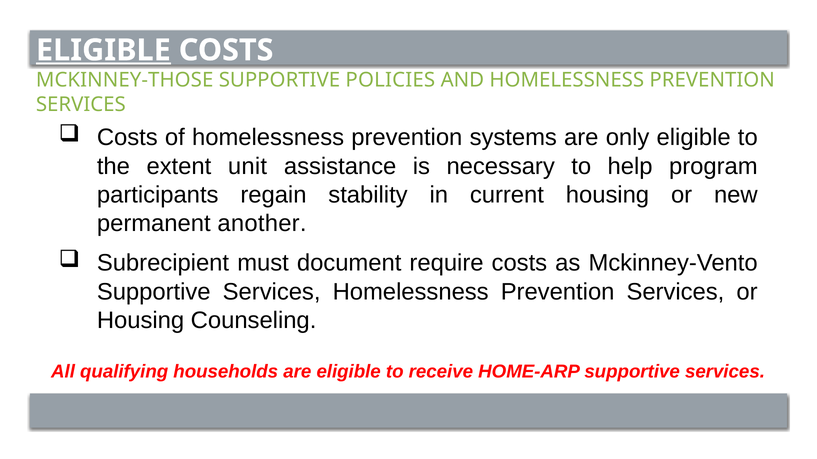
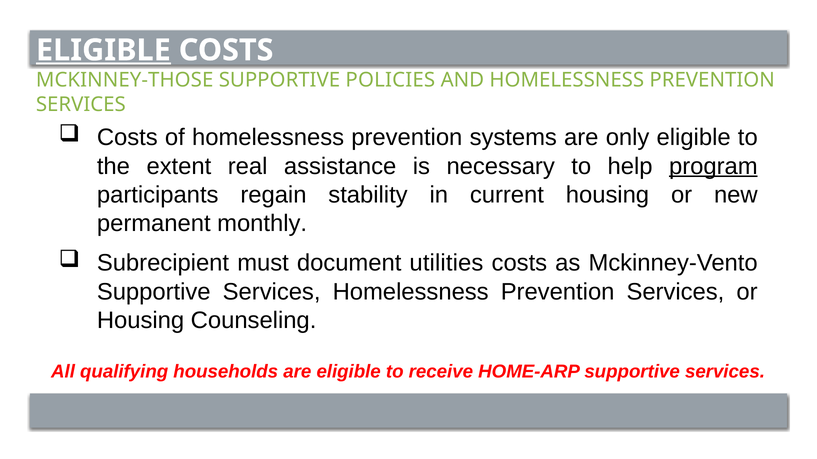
unit: unit -> real
program underline: none -> present
another: another -> monthly
require: require -> utilities
